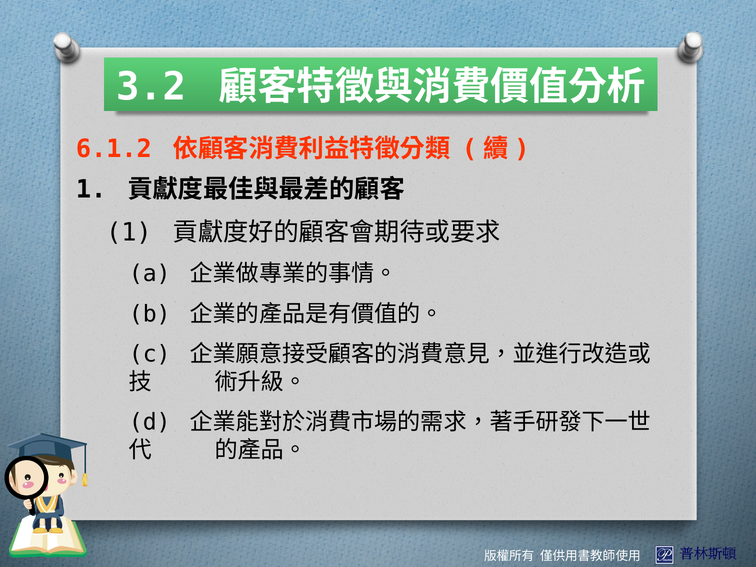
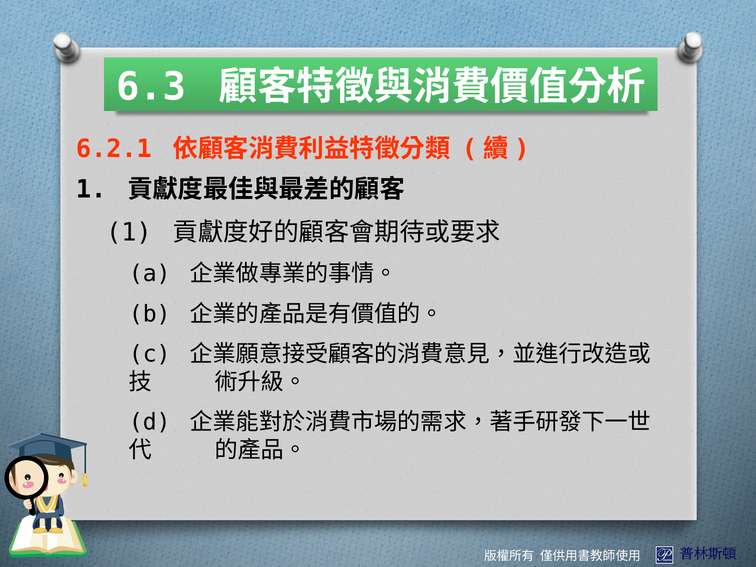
3.2: 3.2 -> 6.3
6.1.2: 6.1.2 -> 6.2.1
